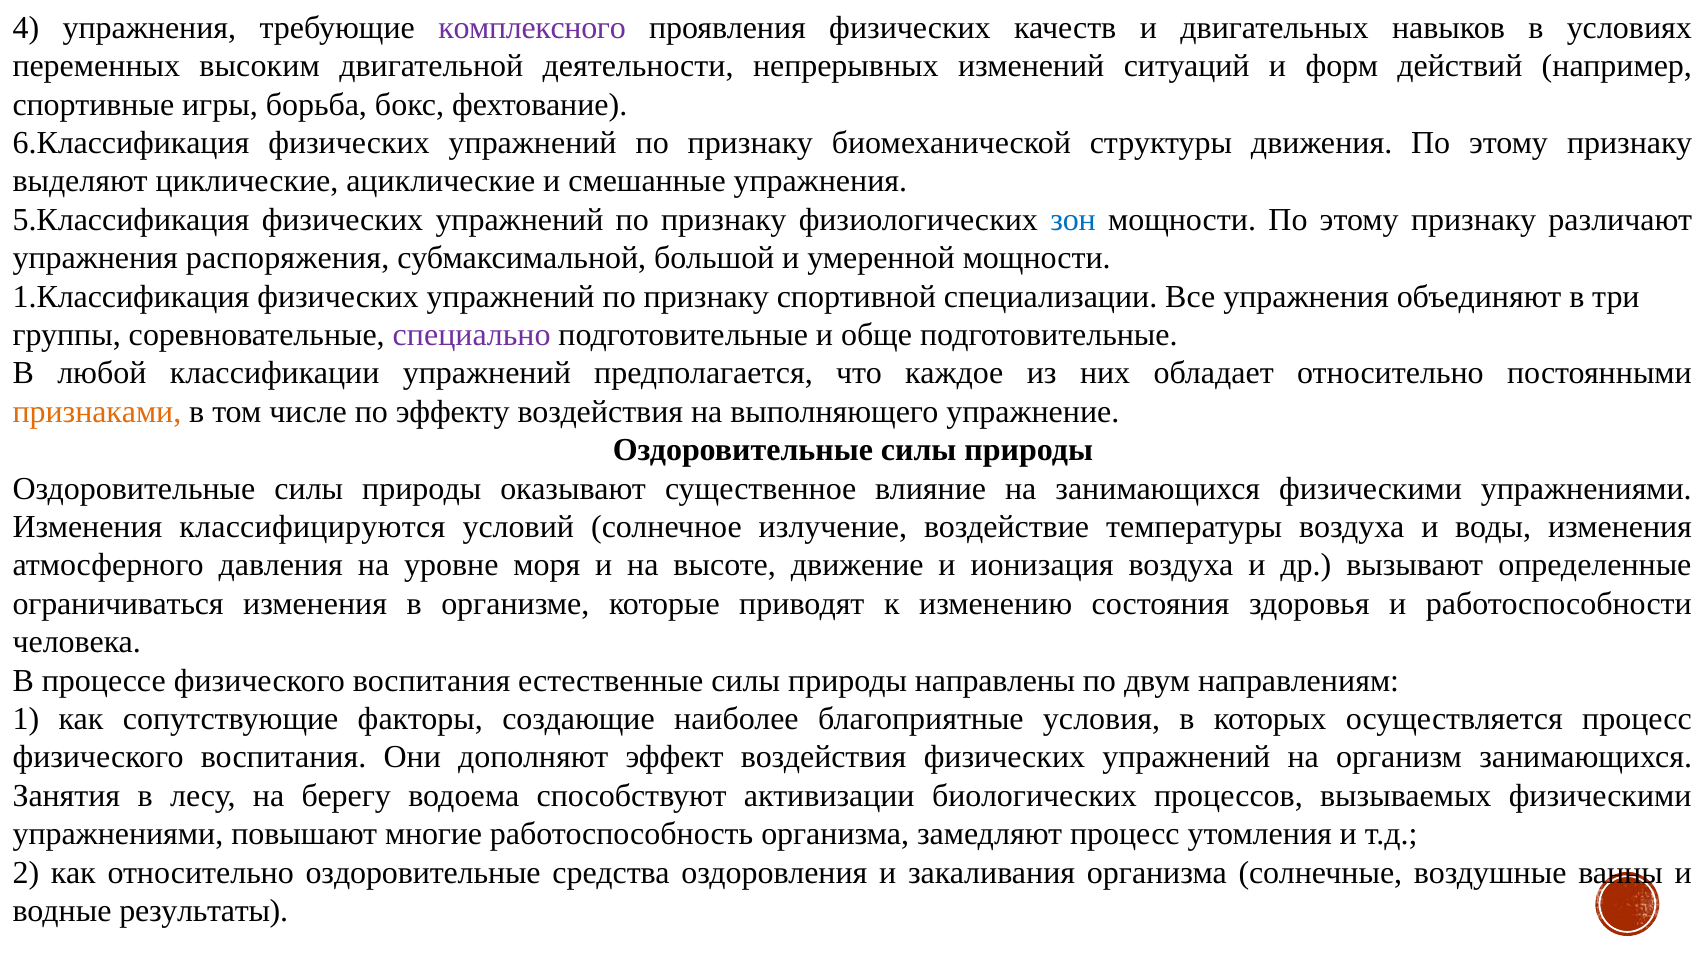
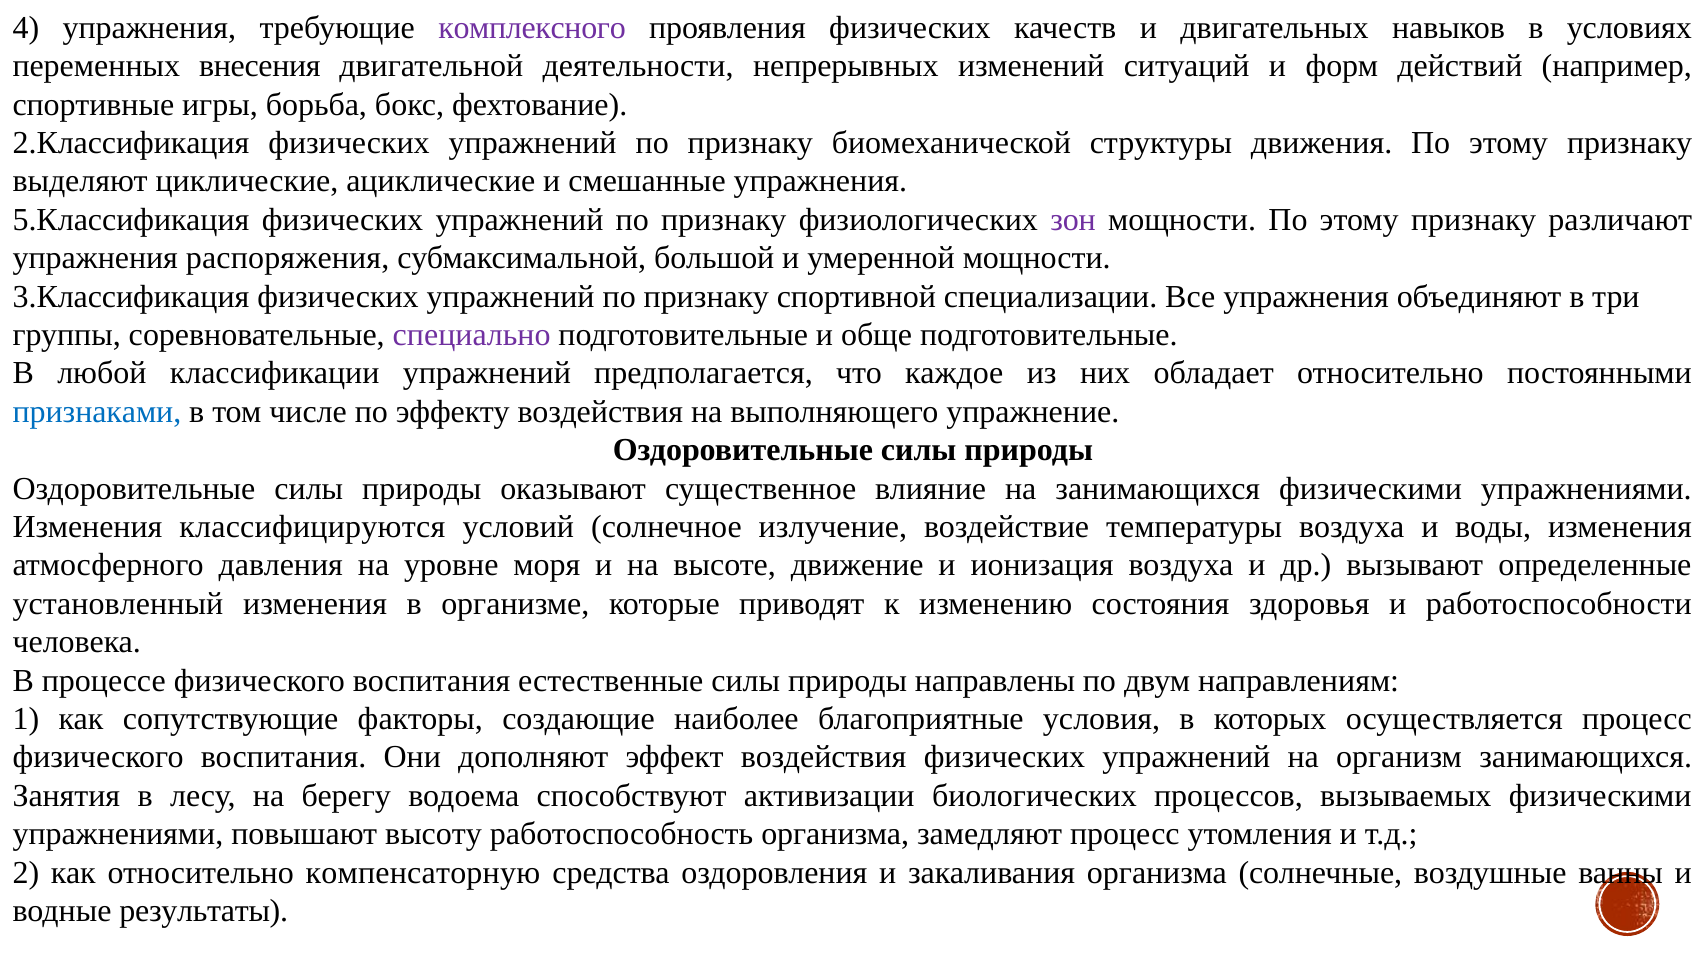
высоким: высоким -> внесения
6.Классификация: 6.Классификация -> 2.Классификация
зон colour: blue -> purple
1.Классификация: 1.Классификация -> 3.Классификация
признаками colour: orange -> blue
ограничиваться: ограничиваться -> установленный
многие: многие -> высоту
относительно оздоровительные: оздоровительные -> компенсаторную
